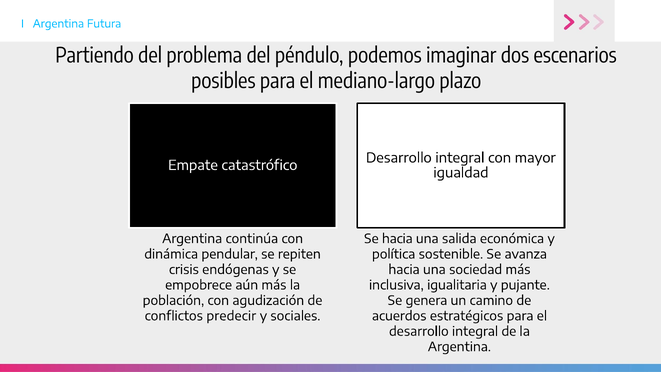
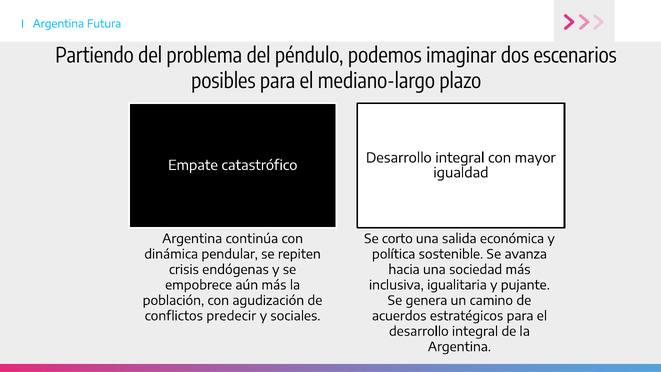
Se hacia: hacia -> corto
